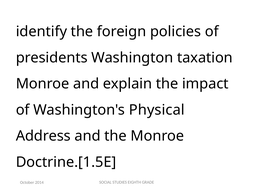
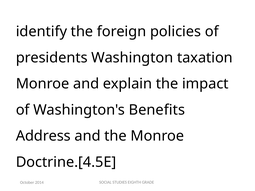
Physical: Physical -> Benefits
Doctrine.[1.5E: Doctrine.[1.5E -> Doctrine.[4.5E
